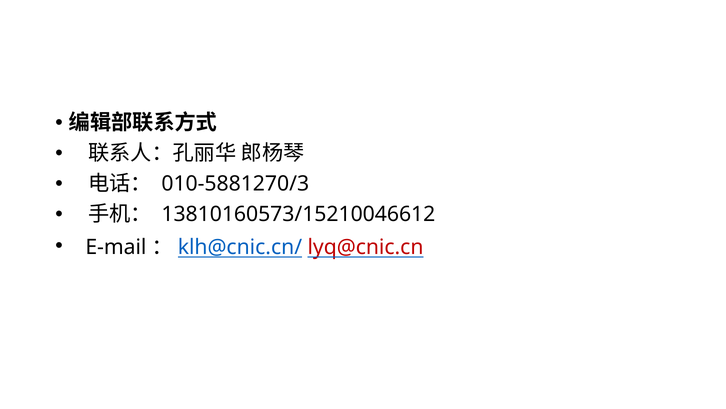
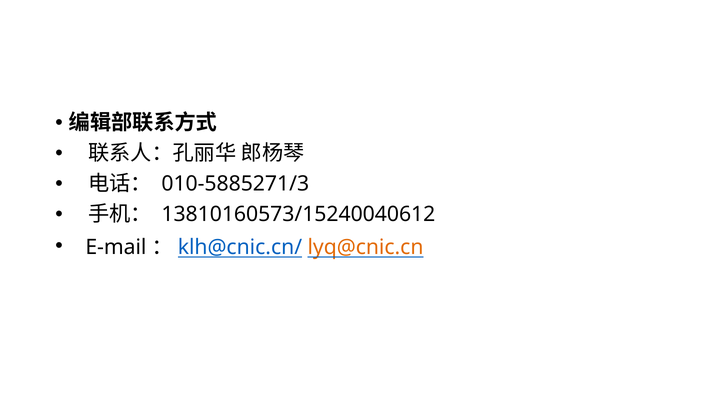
010-5881270/3: 010-5881270/3 -> 010-5885271/3
13810160573/15210046612: 13810160573/15210046612 -> 13810160573/15240040612
lyq@cnic.cn colour: red -> orange
